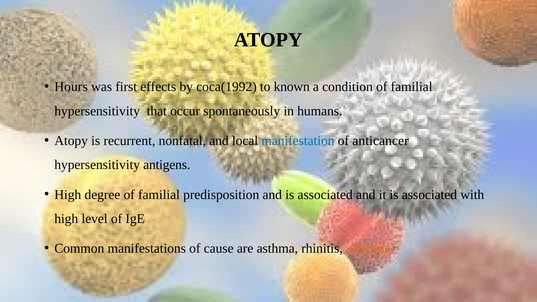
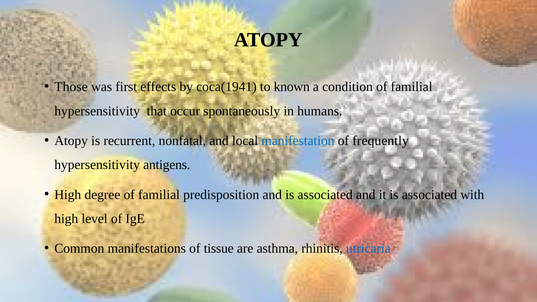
Hours: Hours -> Those
coca(1992: coca(1992 -> coca(1941
anticancer: anticancer -> frequently
cause: cause -> tissue
utricaria colour: orange -> blue
